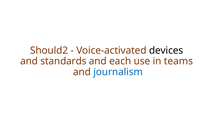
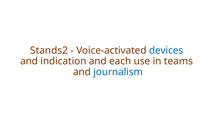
Should2: Should2 -> Stands2
devices colour: black -> blue
standards: standards -> indication
